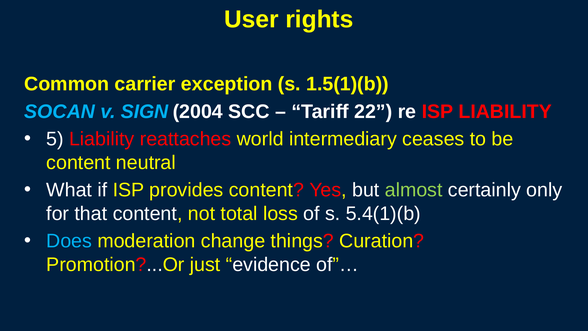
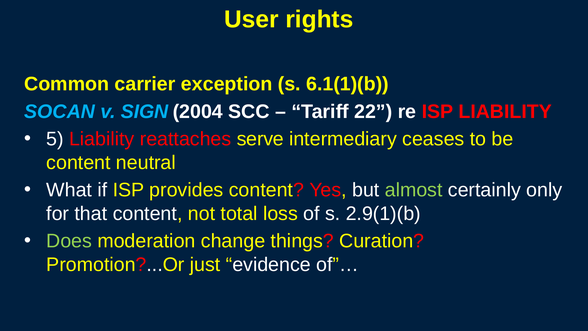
1.5(1)(b: 1.5(1)(b -> 6.1(1)(b
world: world -> serve
5.4(1)(b: 5.4(1)(b -> 2.9(1)(b
Does colour: light blue -> light green
